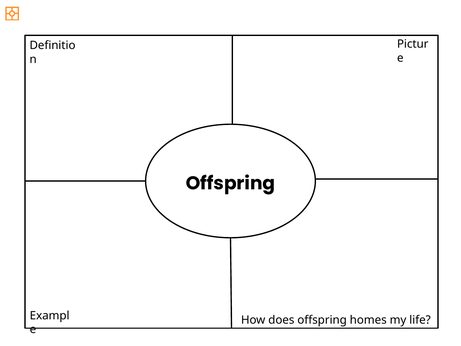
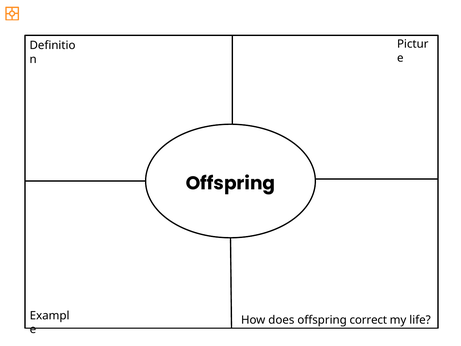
homes: homes -> correct
